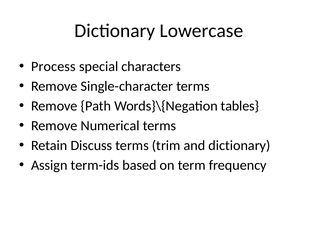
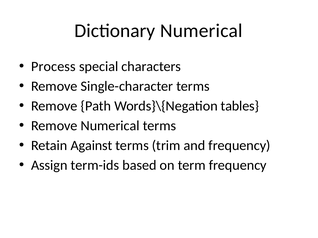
Dictionary Lowercase: Lowercase -> Numerical
Discuss: Discuss -> Against
and dictionary: dictionary -> frequency
